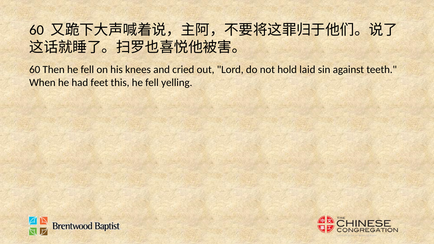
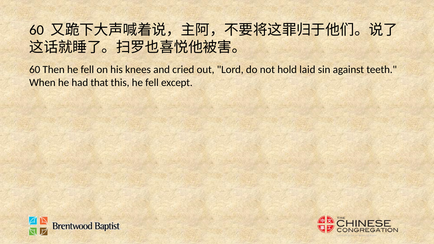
feet: feet -> that
yelling: yelling -> except
